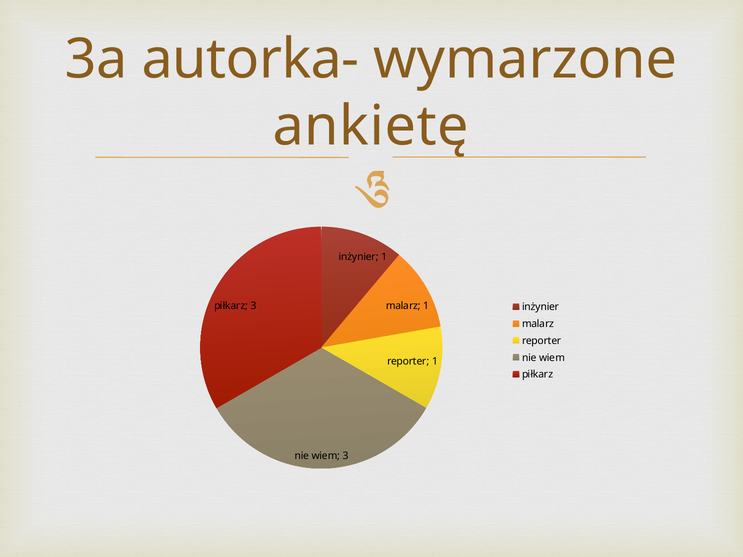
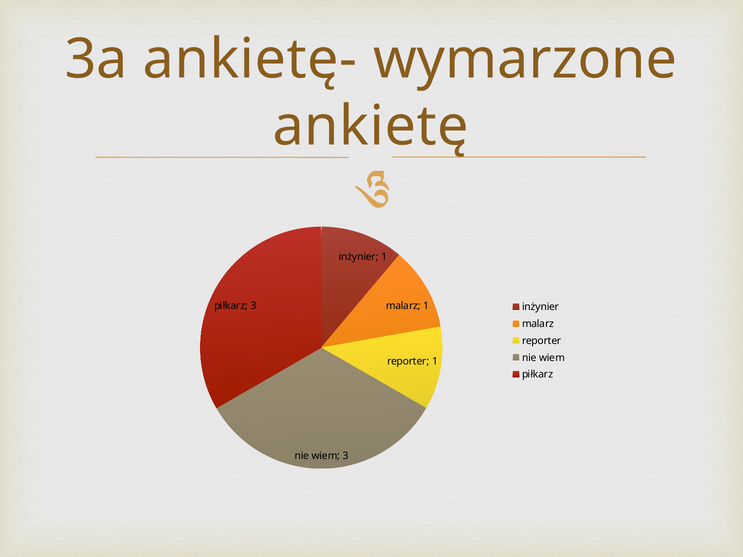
autorka-: autorka- -> ankietę-
